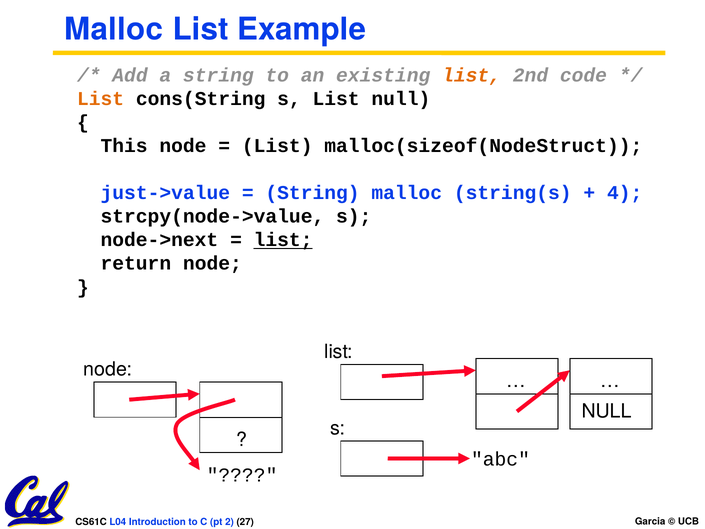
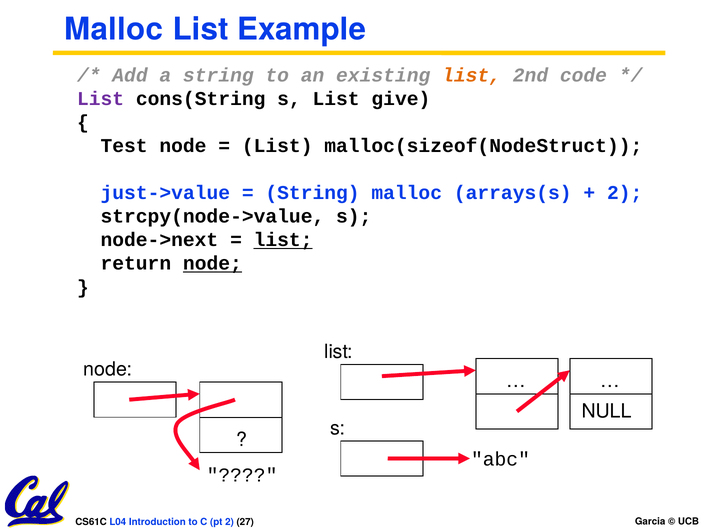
List at (101, 99) colour: orange -> purple
List null: null -> give
This: This -> Test
string(s: string(s -> arrays(s
4 at (625, 193): 4 -> 2
node at (212, 263) underline: none -> present
